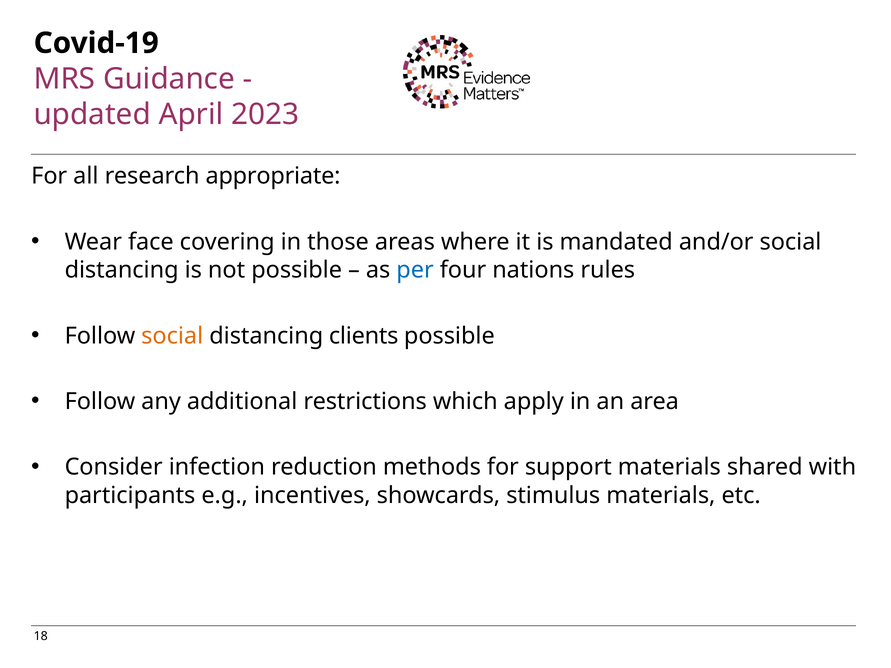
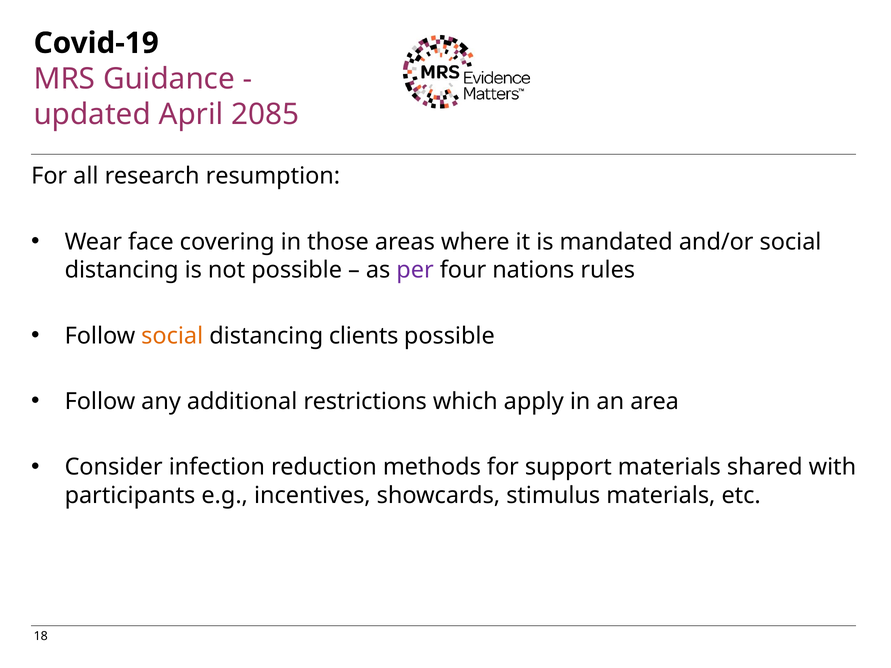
2023: 2023 -> 2085
appropriate: appropriate -> resumption
per colour: blue -> purple
